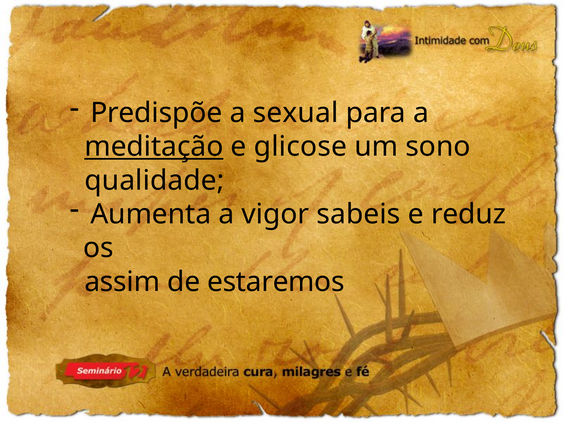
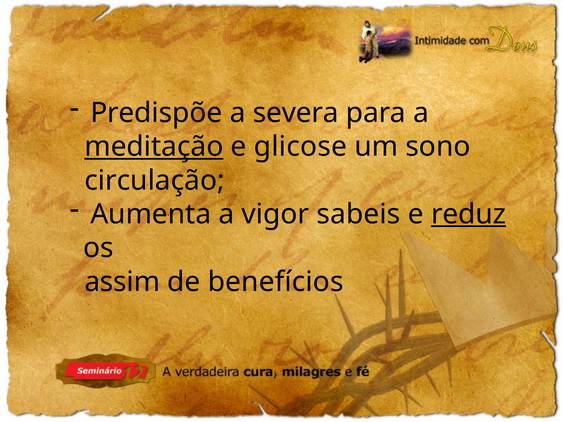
sexual: sexual -> severa
qualidade: qualidade -> circulação
reduz underline: none -> present
estaremos: estaremos -> benefícios
